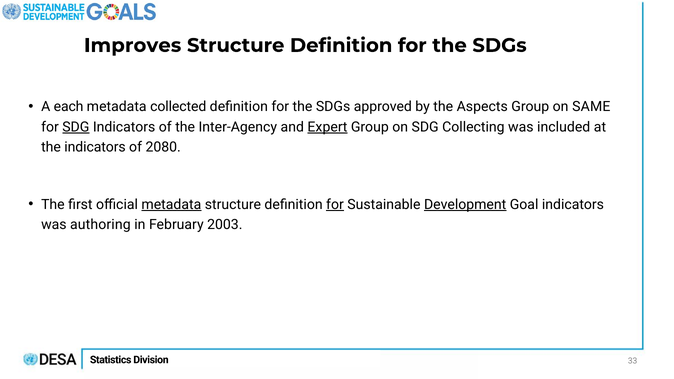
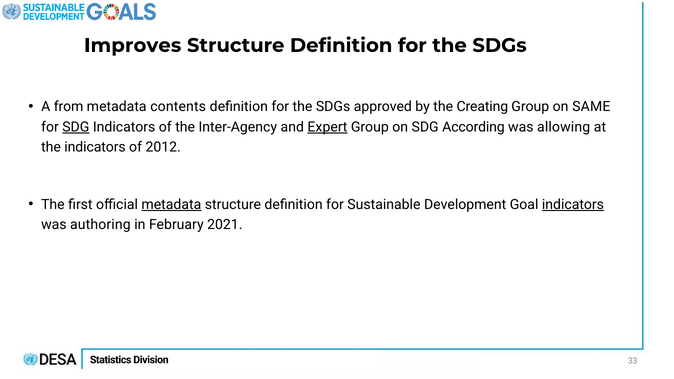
each: each -> from
collected: collected -> contents
Aspects: Aspects -> Creating
Collecting: Collecting -> According
included: included -> allowing
2080: 2080 -> 2012
for at (335, 205) underline: present -> none
Development underline: present -> none
indicators at (573, 205) underline: none -> present
2003: 2003 -> 2021
